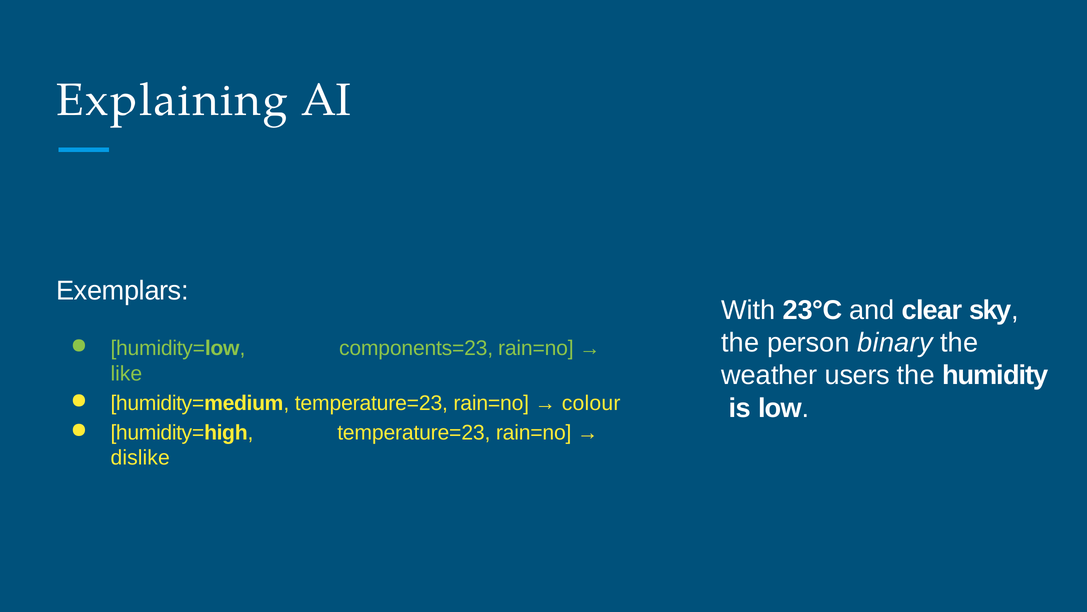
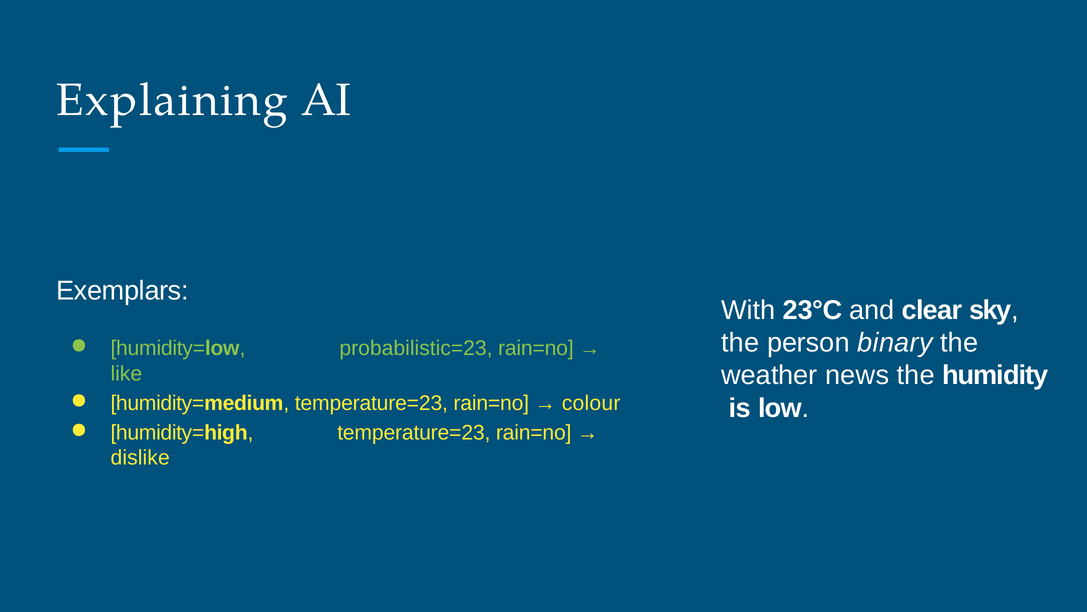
components=23: components=23 -> probabilistic=23
users: users -> news
